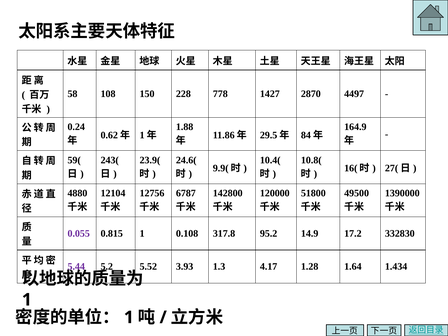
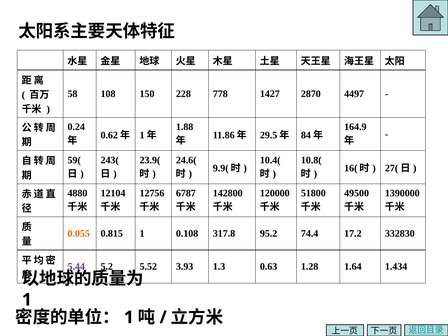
0.055 colour: purple -> orange
14.9: 14.9 -> 74.4
4.17: 4.17 -> 0.63
